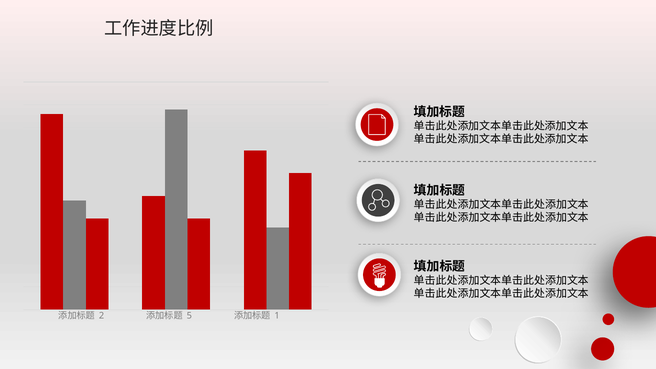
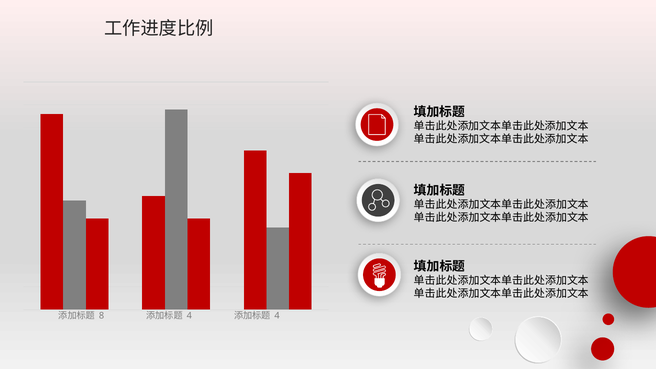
2: 2 -> 8
5 at (189, 316): 5 -> 4
1 at (277, 316): 1 -> 4
